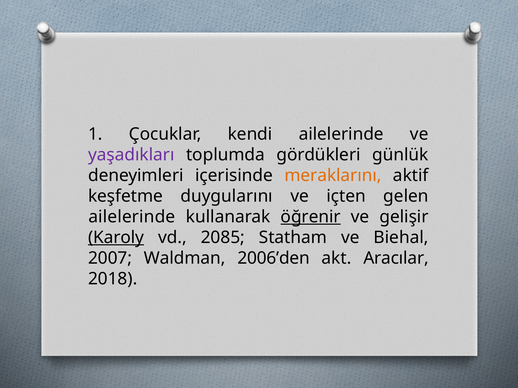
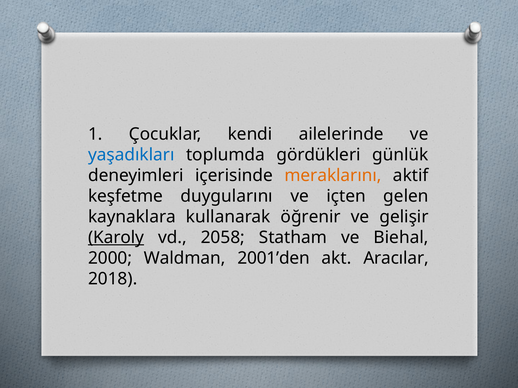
yaşadıkları colour: purple -> blue
ailelerinde at (132, 217): ailelerinde -> kaynaklara
öğrenir underline: present -> none
2085: 2085 -> 2058
2007: 2007 -> 2000
2006’den: 2006’den -> 2001’den
